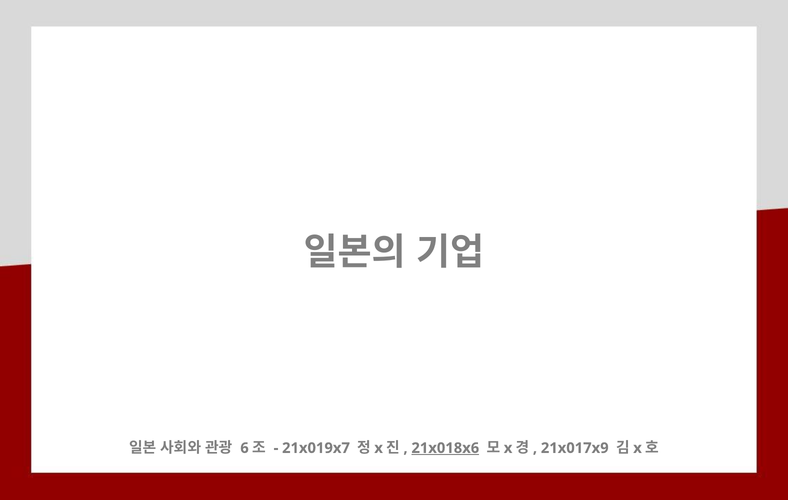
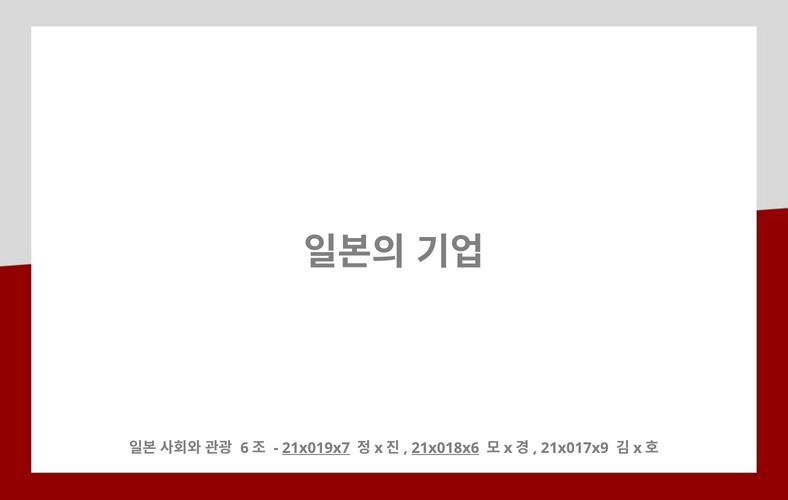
21x019x7 underline: none -> present
